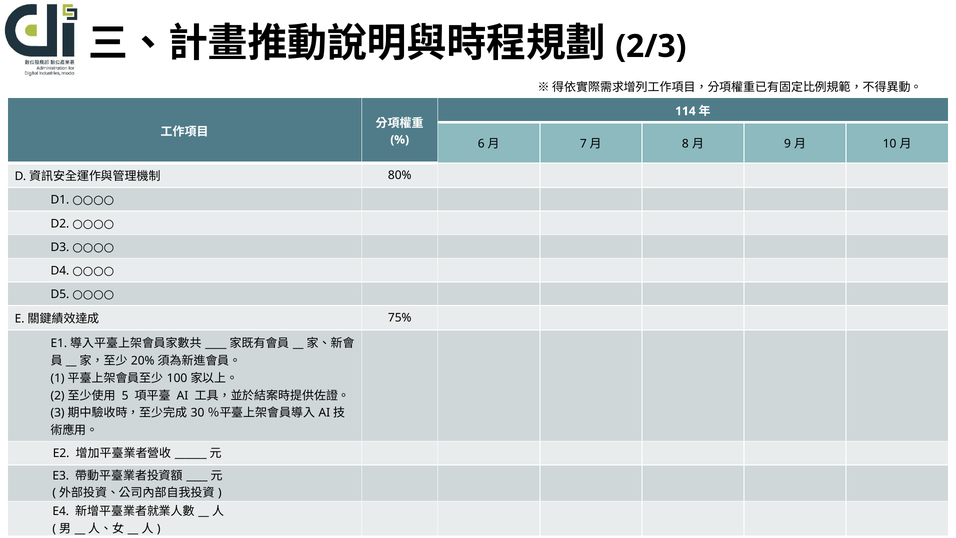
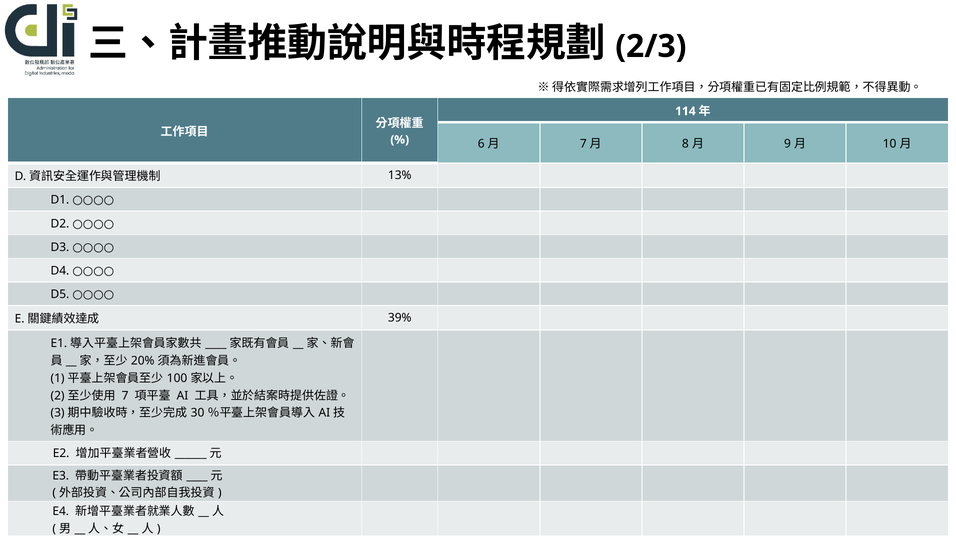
80%: 80% -> 13%
75%: 75% -> 39%
5 at (125, 395): 5 -> 7
